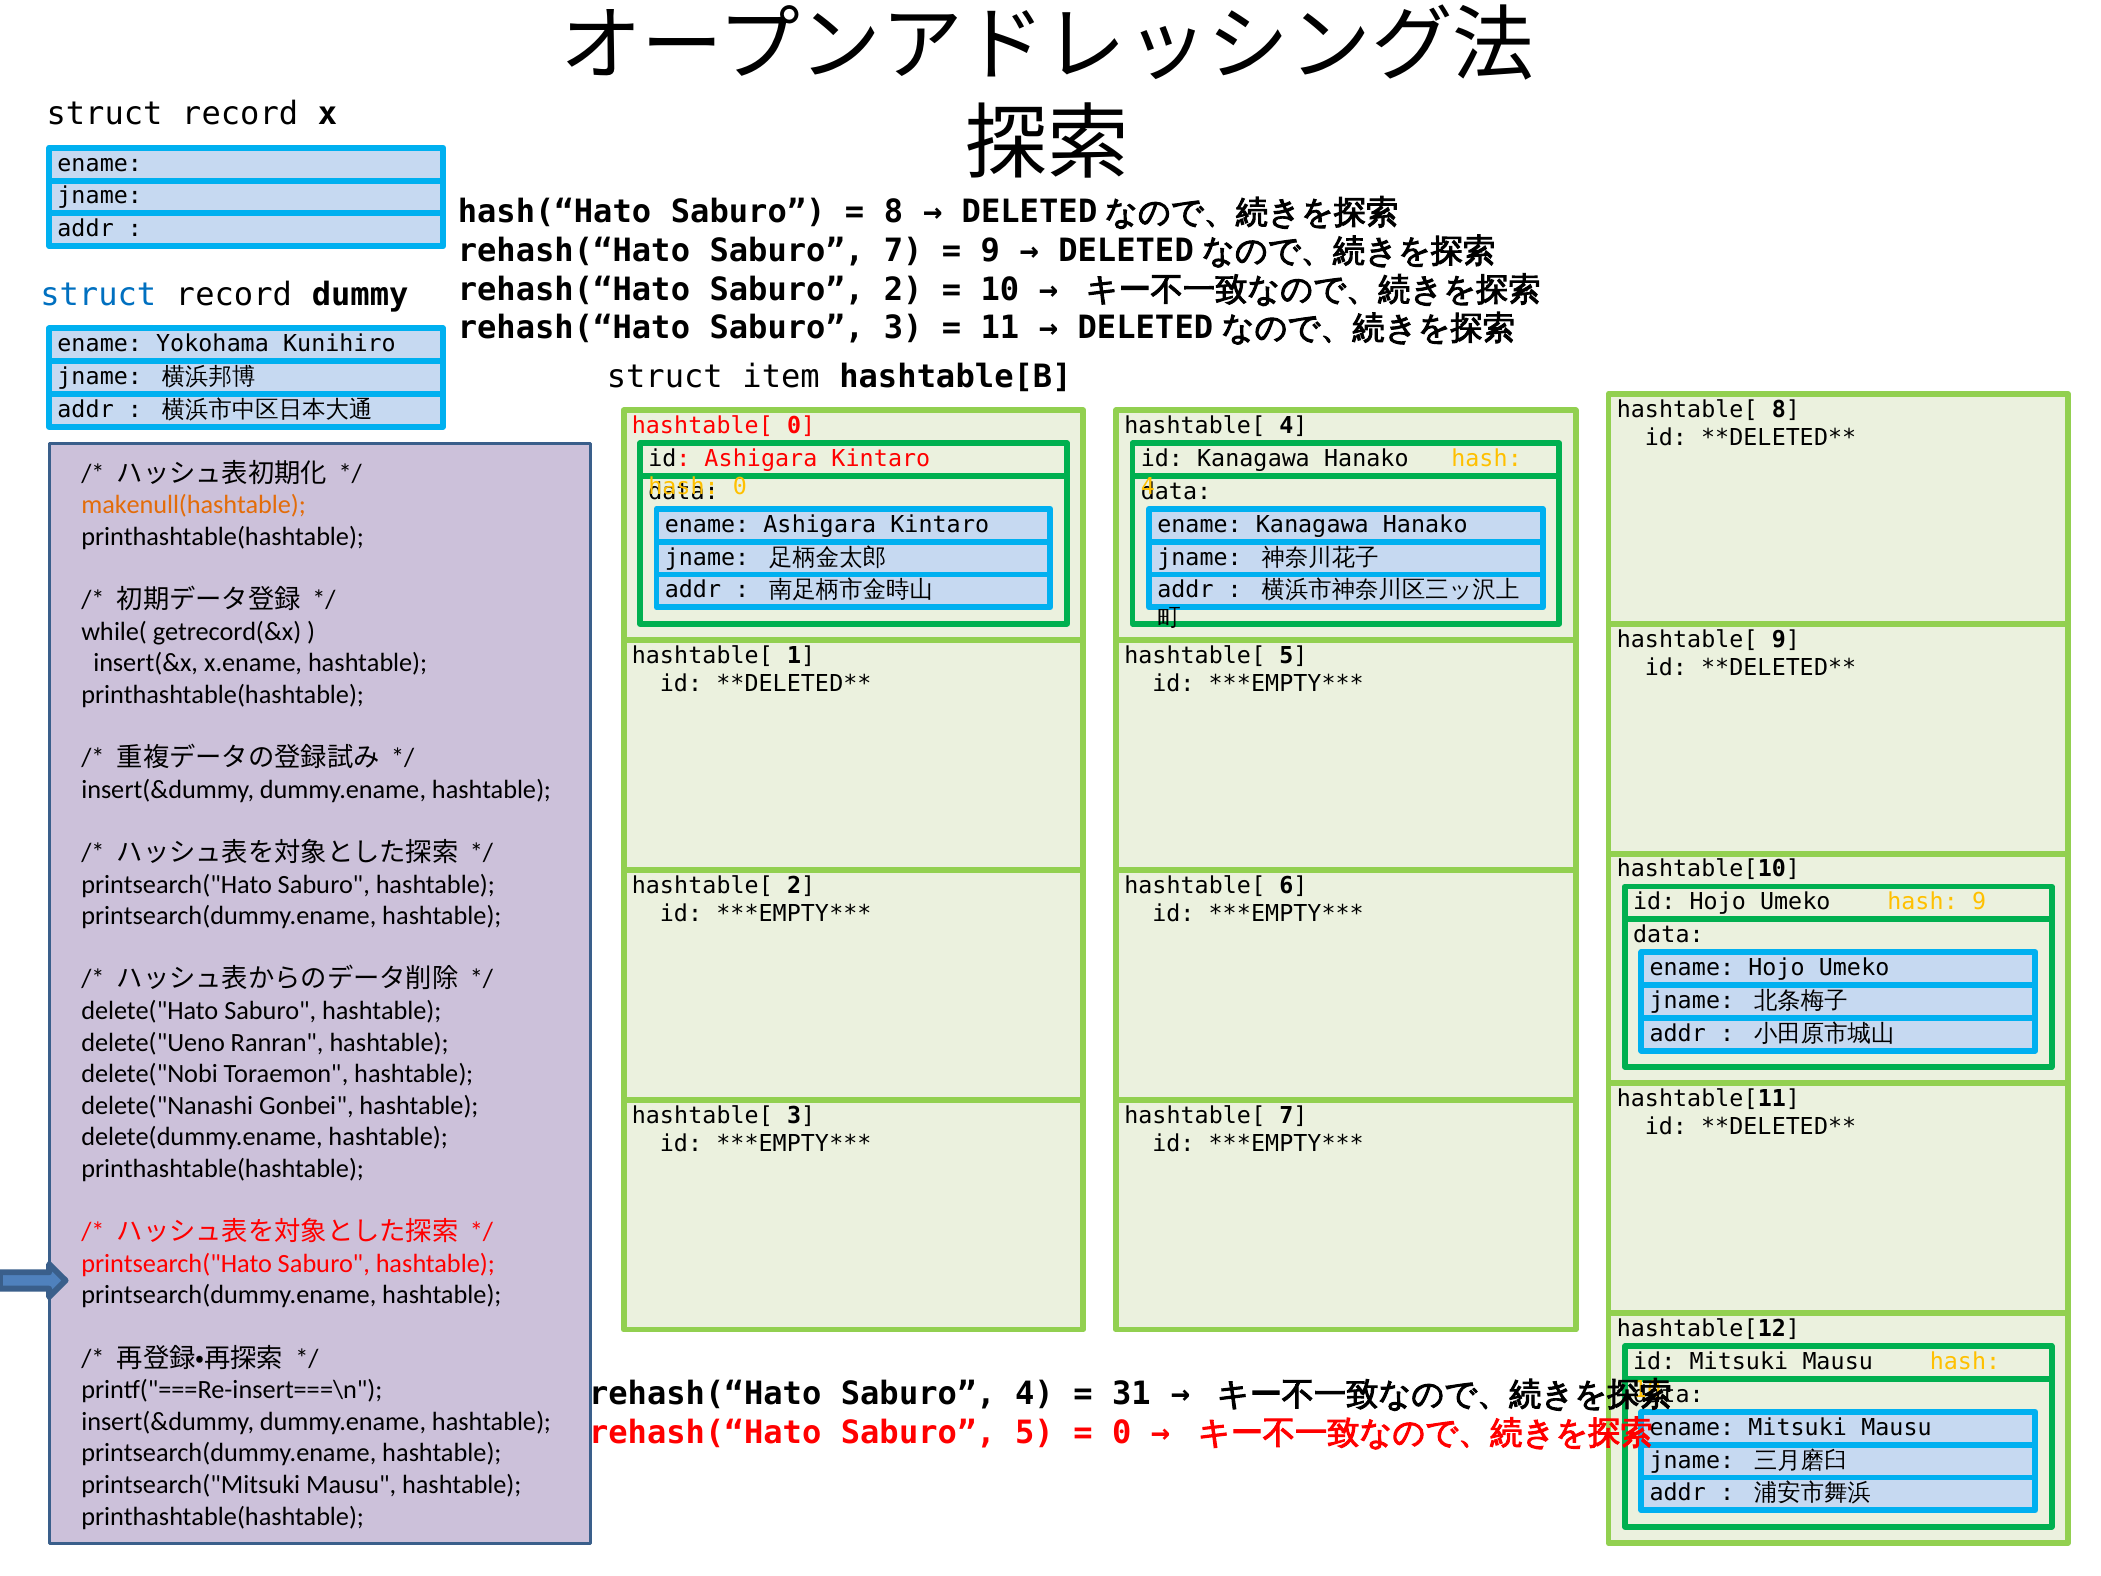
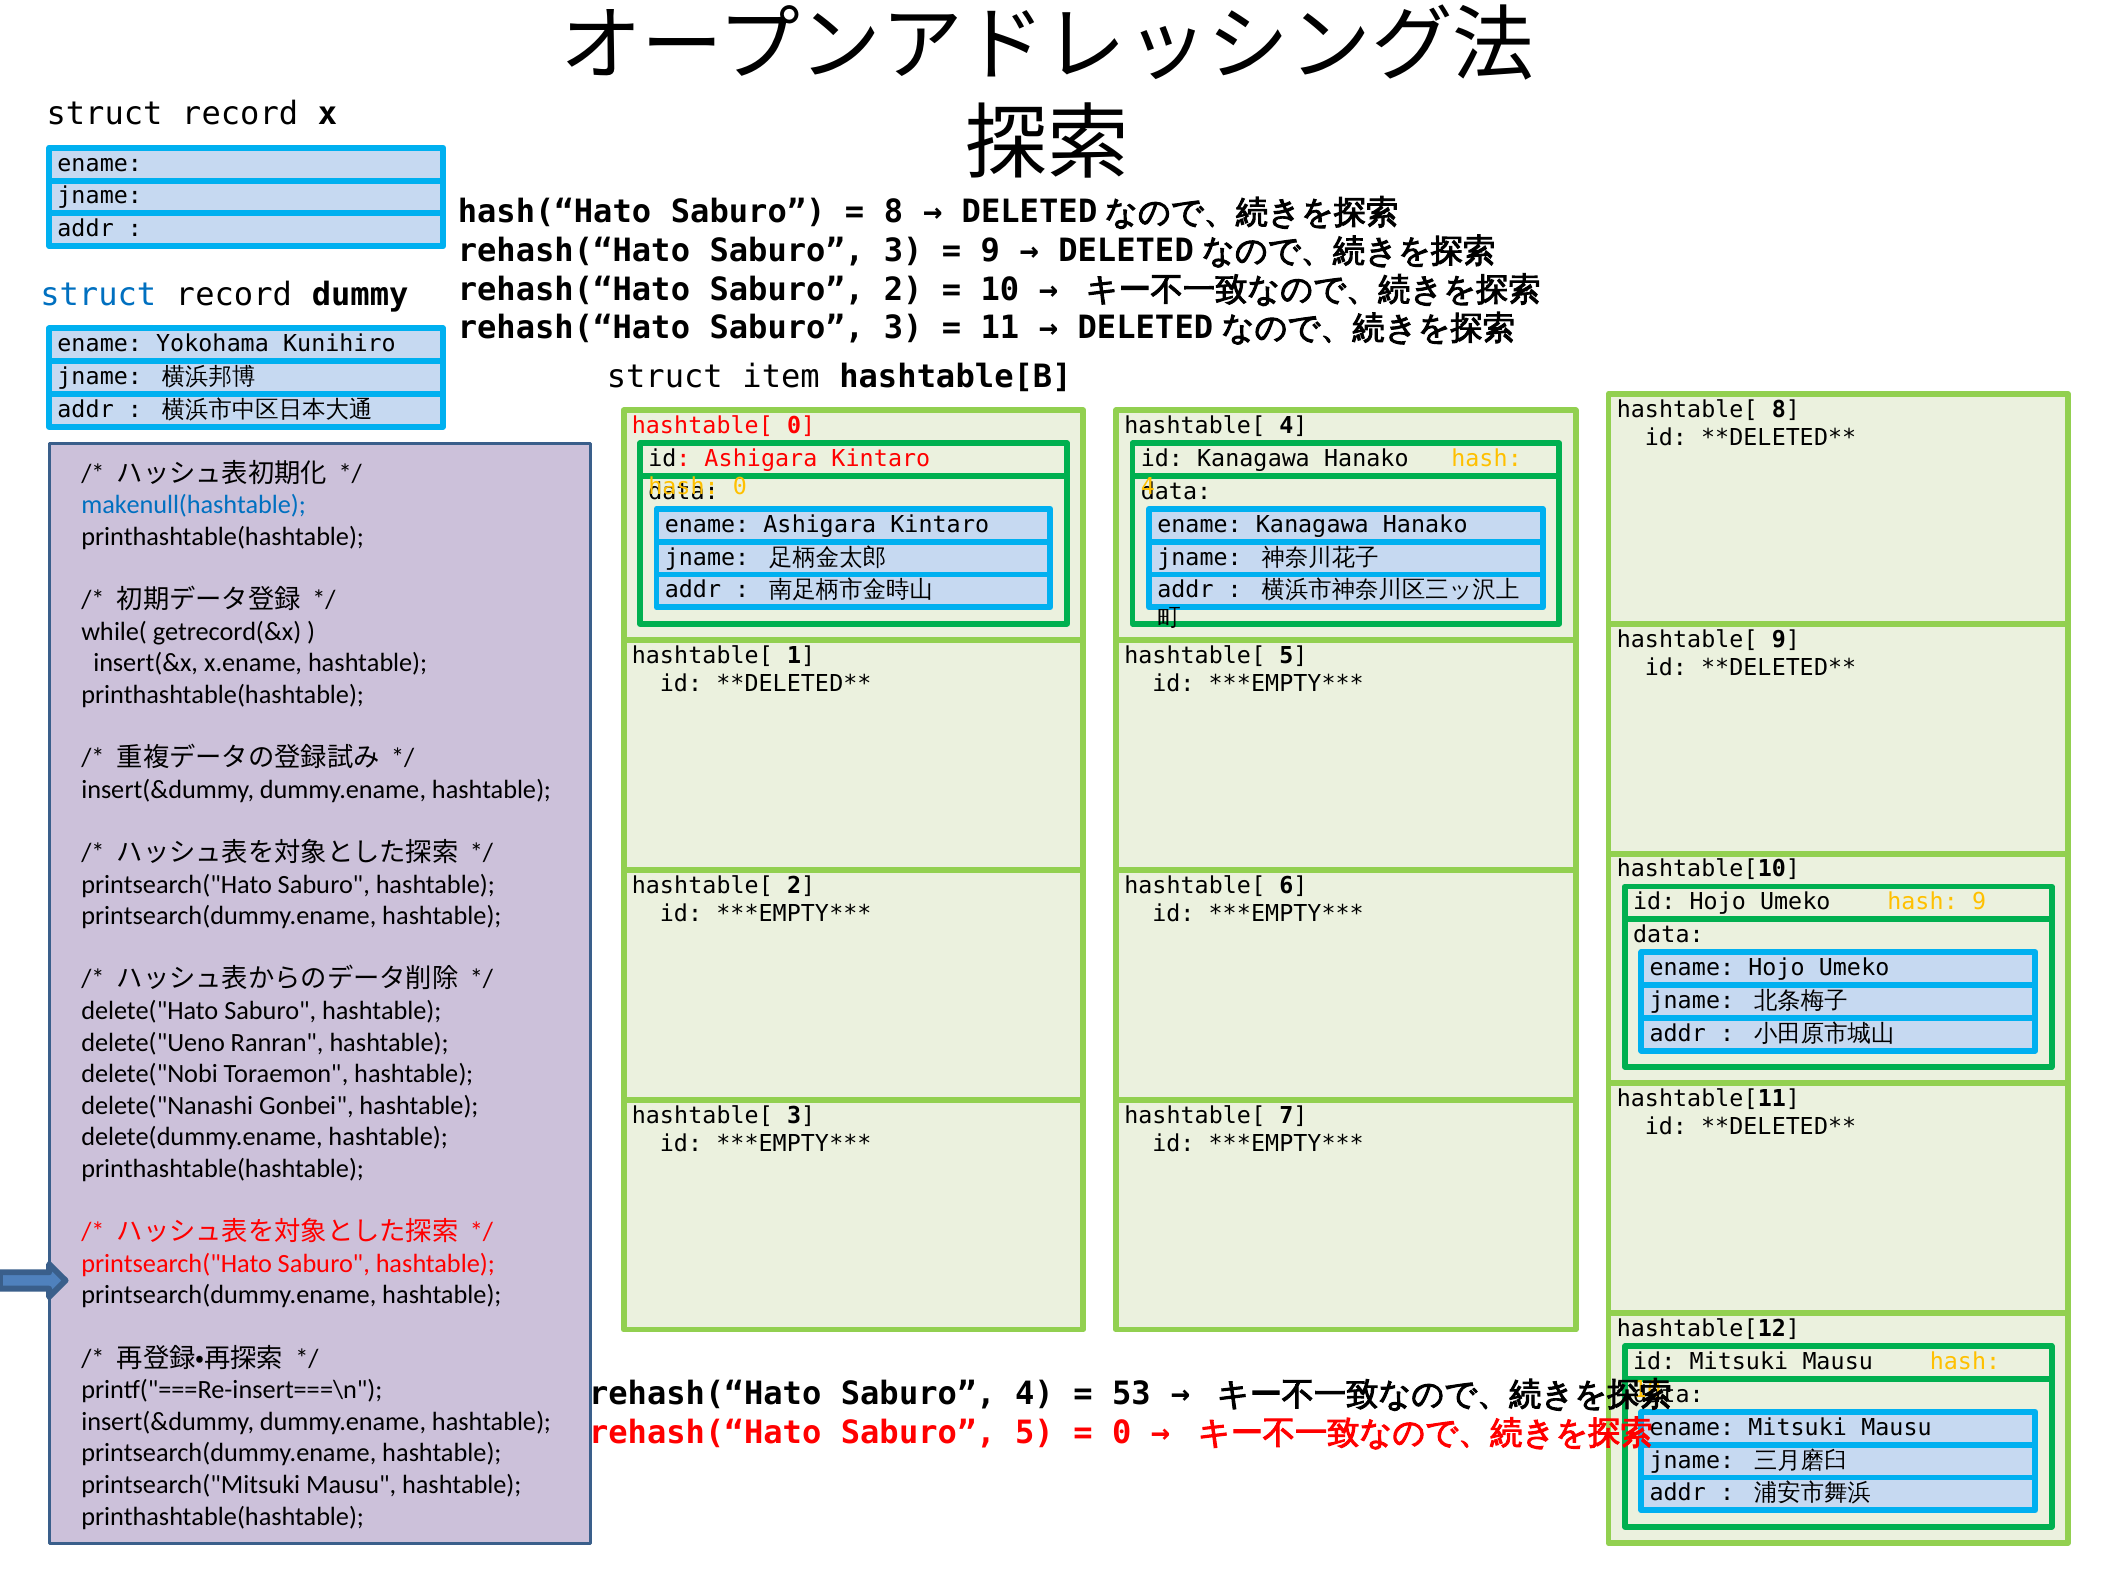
7 at (903, 251): 7 -> 3
makenull(hashtable colour: orange -> blue
31: 31 -> 53
